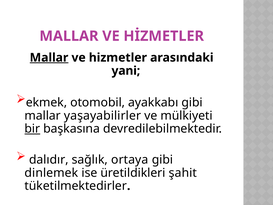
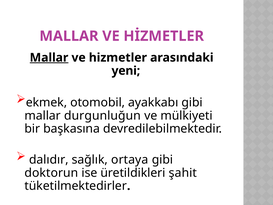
yani: yani -> yeni
yaşayabilirler: yaşayabilirler -> durgunluğun
bir underline: present -> none
dinlemek: dinlemek -> doktorun
